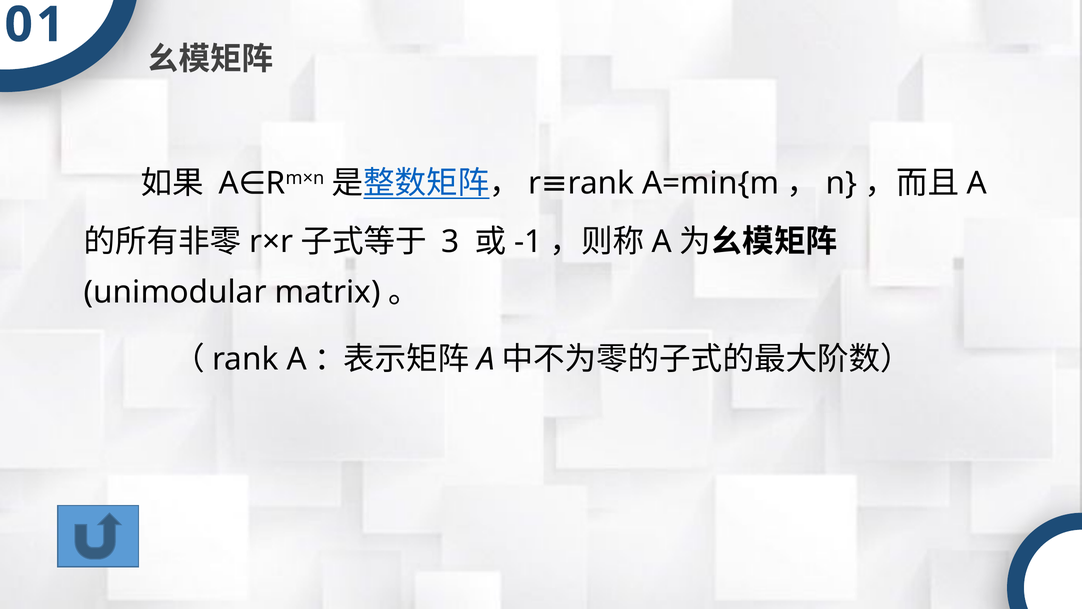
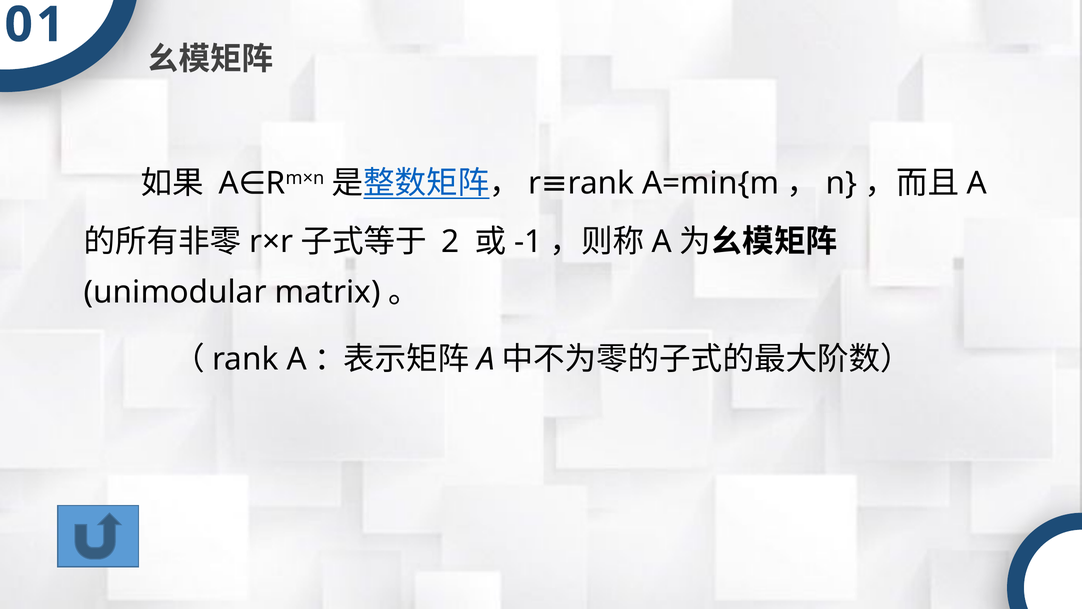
3: 3 -> 2
